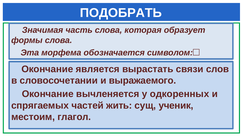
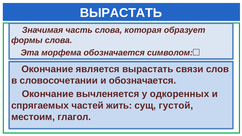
ПОДОБРАТЬ at (121, 13): ПОДОБРАТЬ -> ВЫРАСТАТЬ
и выражаемого: выражаемого -> обозначается
ученик: ученик -> густой
